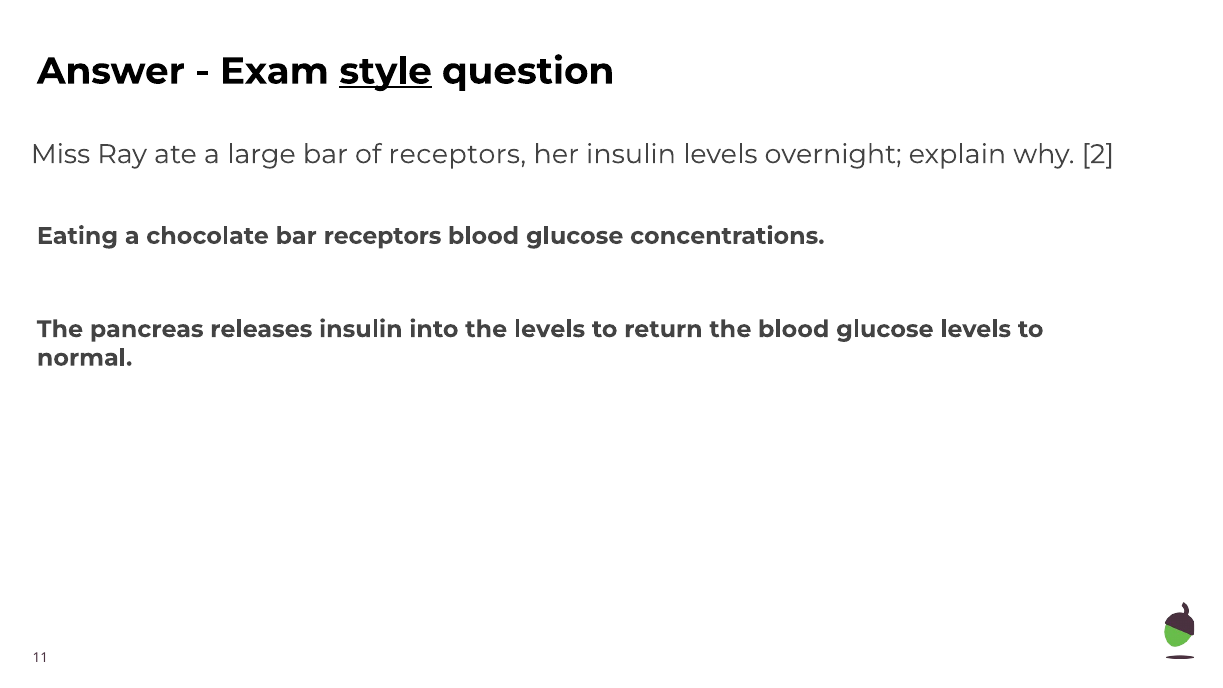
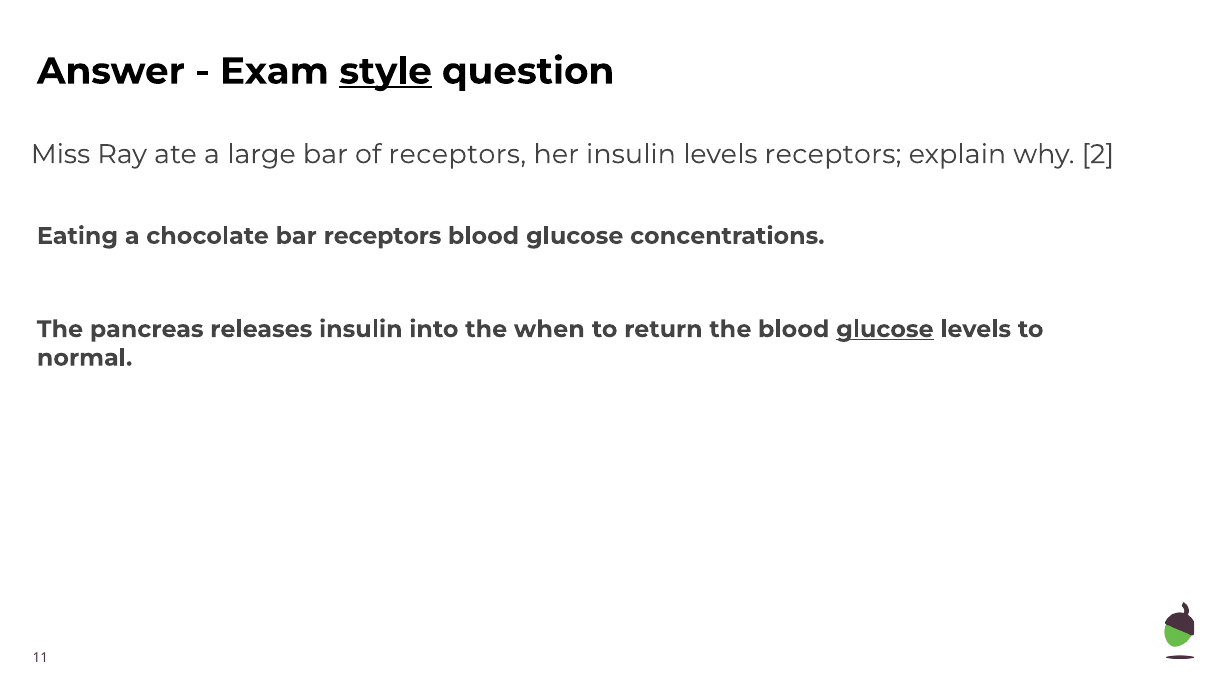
levels overnight: overnight -> receptors
the levels: levels -> when
glucose at (885, 329) underline: none -> present
